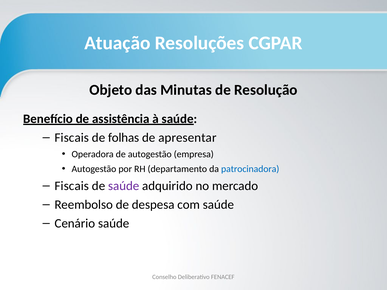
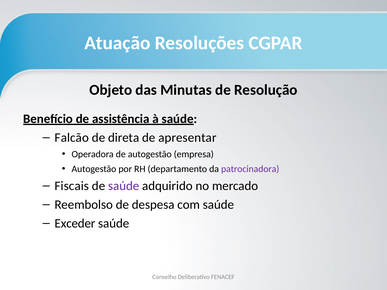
Fiscais at (72, 138): Fiscais -> Falcão
folhas: folhas -> direta
patrocinadora colour: blue -> purple
Cenário: Cenário -> Exceder
